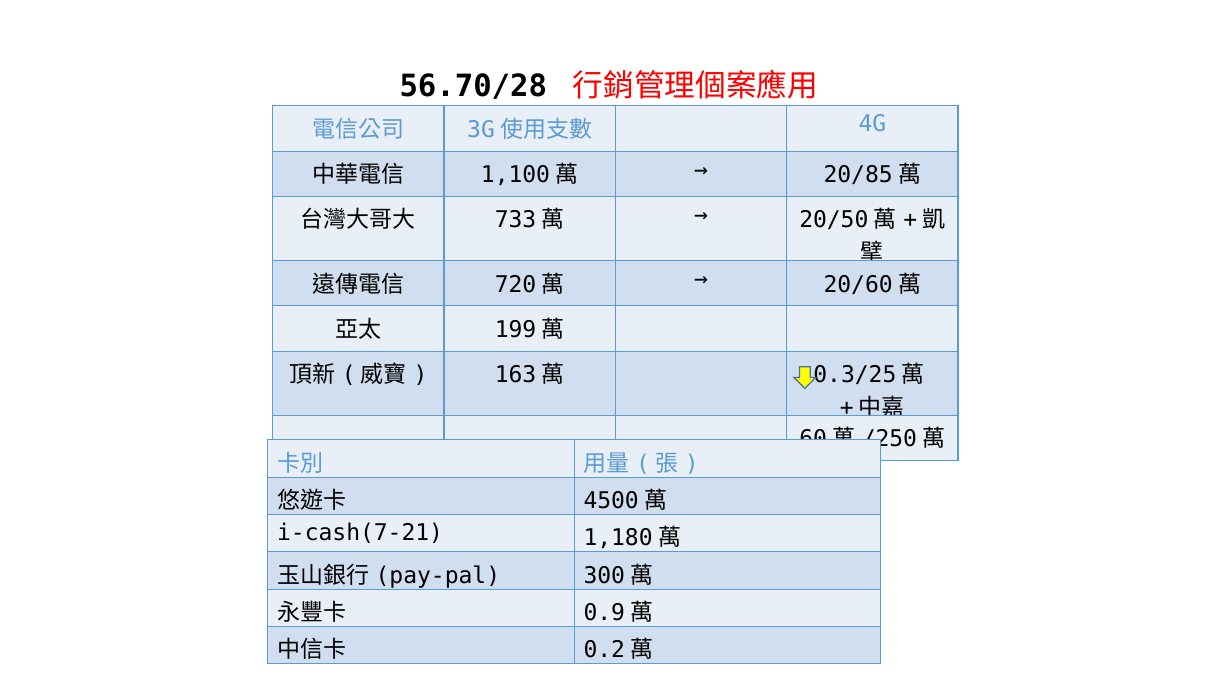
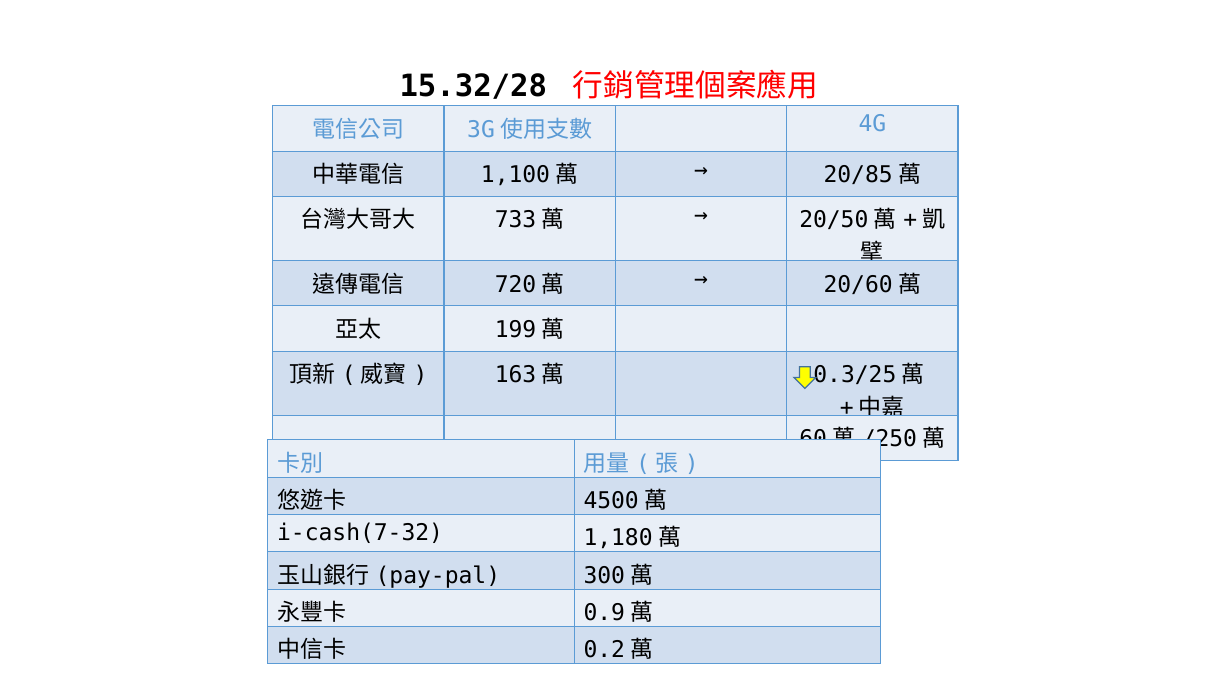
56.70/28: 56.70/28 -> 15.32/28
i-cash(7-21: i-cash(7-21 -> i-cash(7-32
